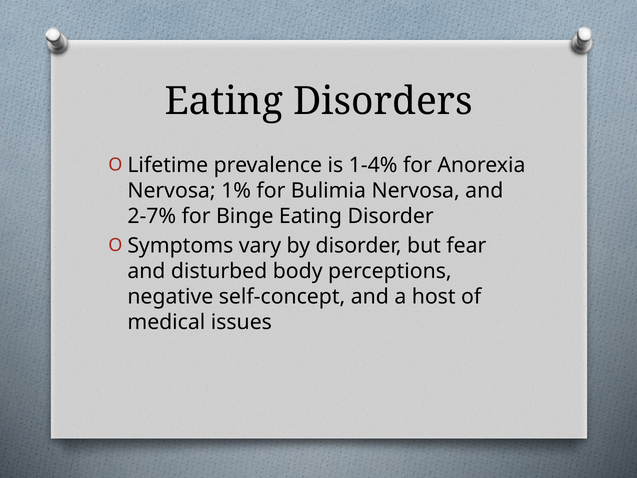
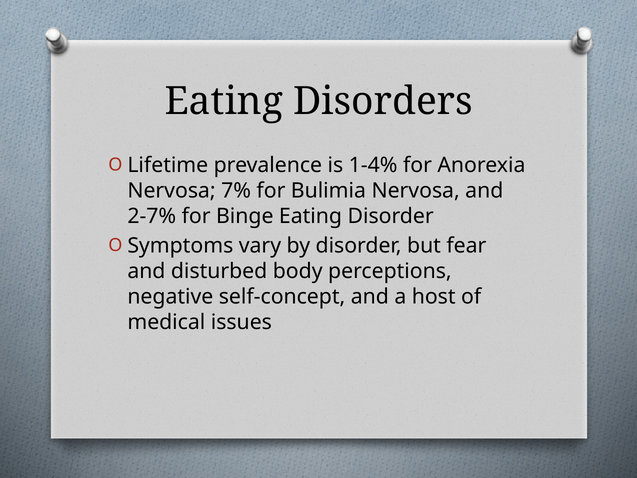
1%: 1% -> 7%
